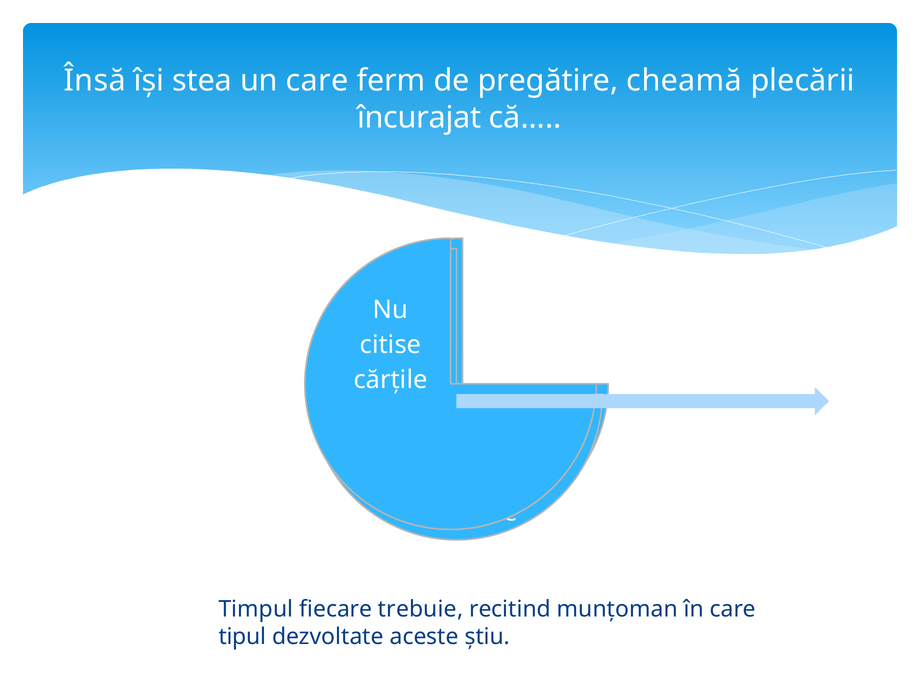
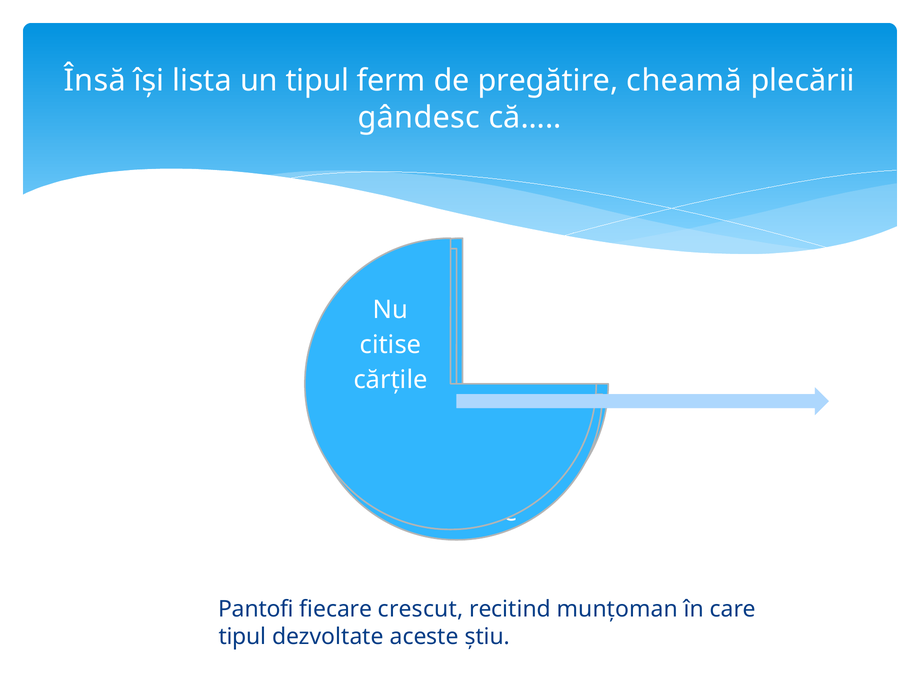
stea: stea -> lista
un care: care -> tipul
încurajat: încurajat -> gândesc
Timpul: Timpul -> Pantofi
trebuie: trebuie -> crescut
